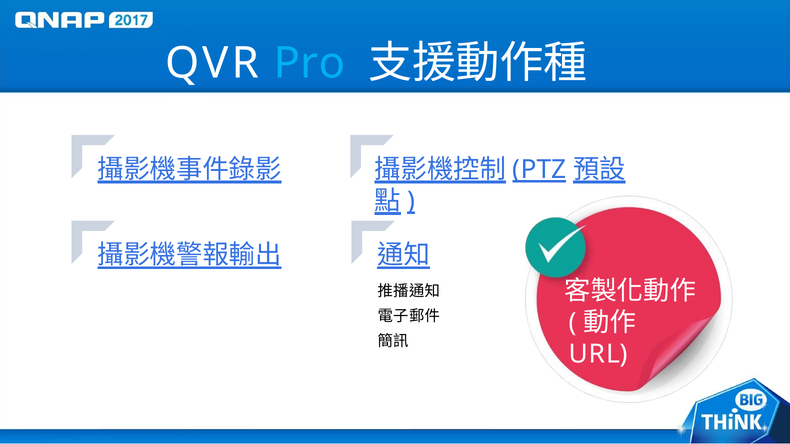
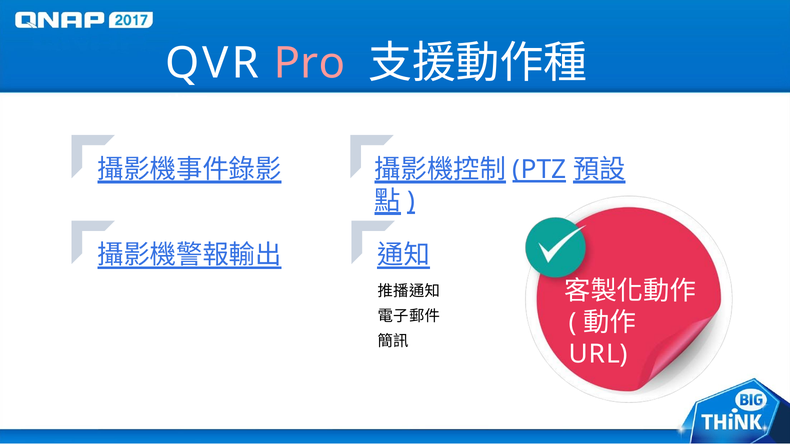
Pro colour: light blue -> pink
